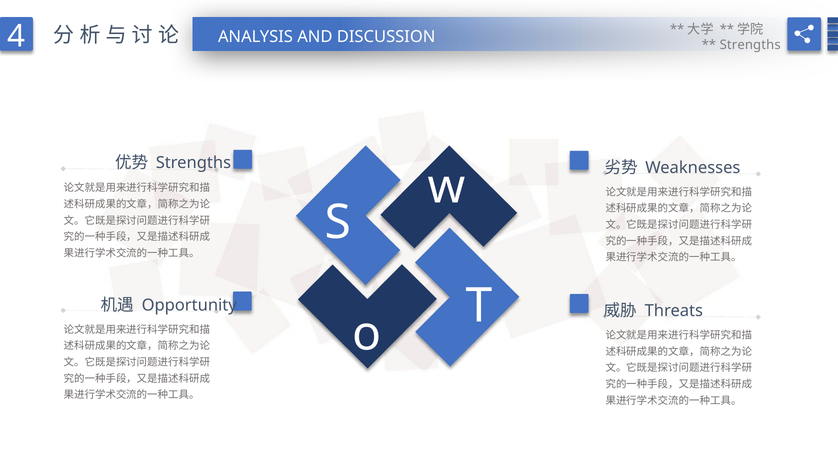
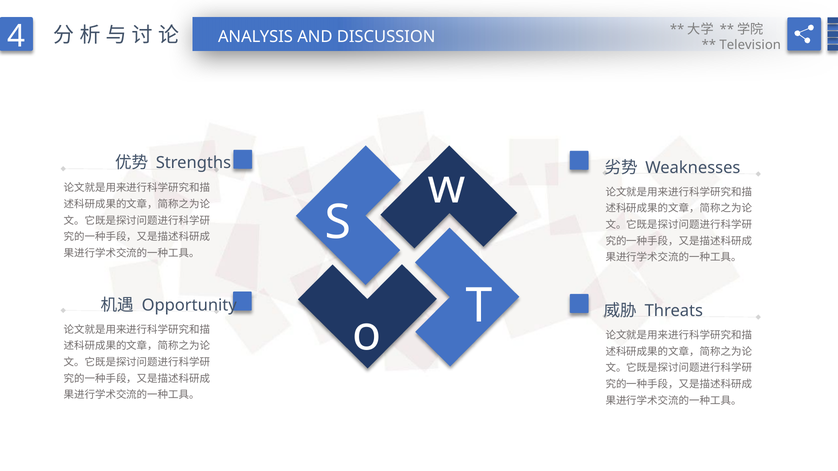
Strengths at (750, 45): Strengths -> Television
